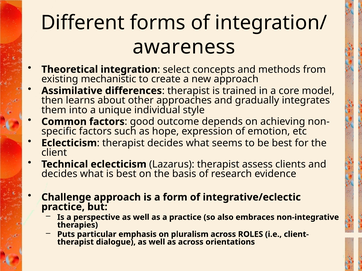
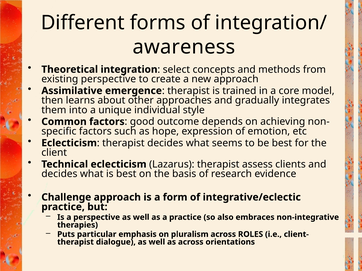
existing mechanistic: mechanistic -> perspective
differences: differences -> emergence
